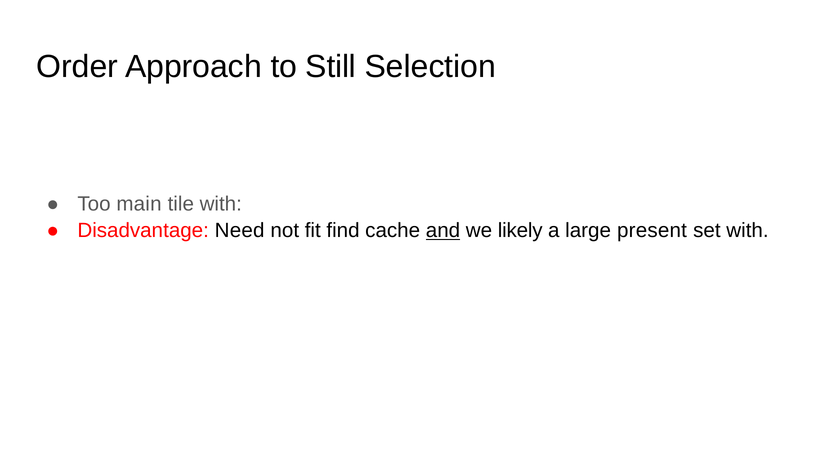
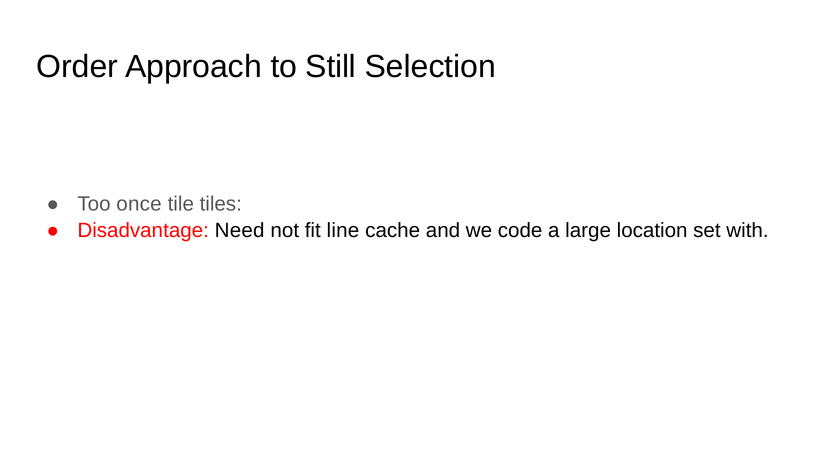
main: main -> once
tile with: with -> tiles
find: find -> line
and underline: present -> none
likely: likely -> code
present: present -> location
